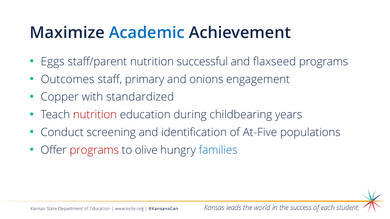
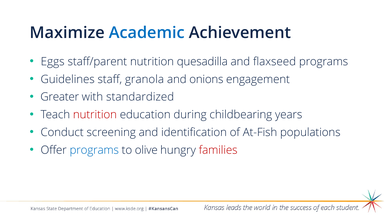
successful: successful -> quesadilla
Outcomes: Outcomes -> Guidelines
primary: primary -> granola
Copper: Copper -> Greater
At-Five: At-Five -> At-Fish
programs at (94, 150) colour: red -> blue
families colour: blue -> red
